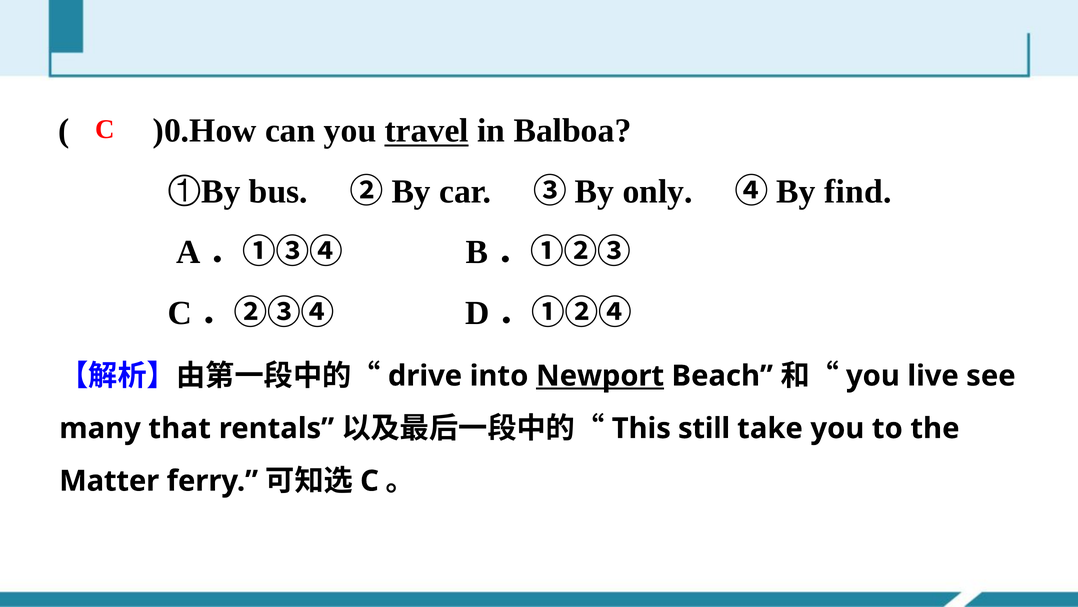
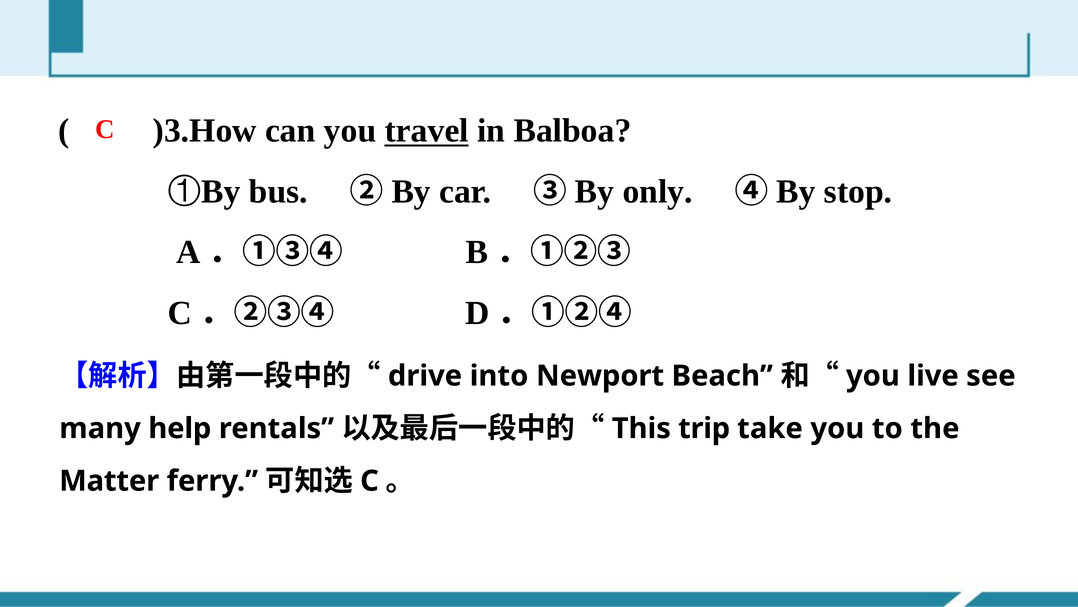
)0.How: )0.How -> )3.How
find: find -> stop
Newport underline: present -> none
that: that -> help
still: still -> trip
